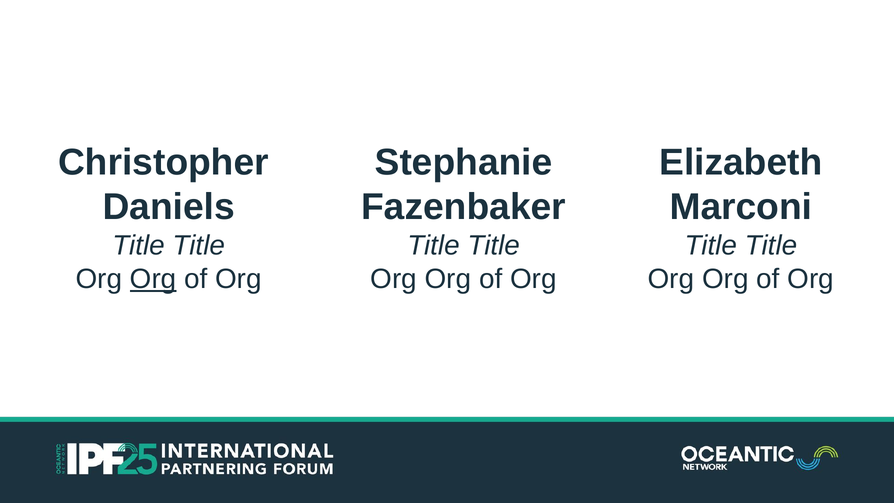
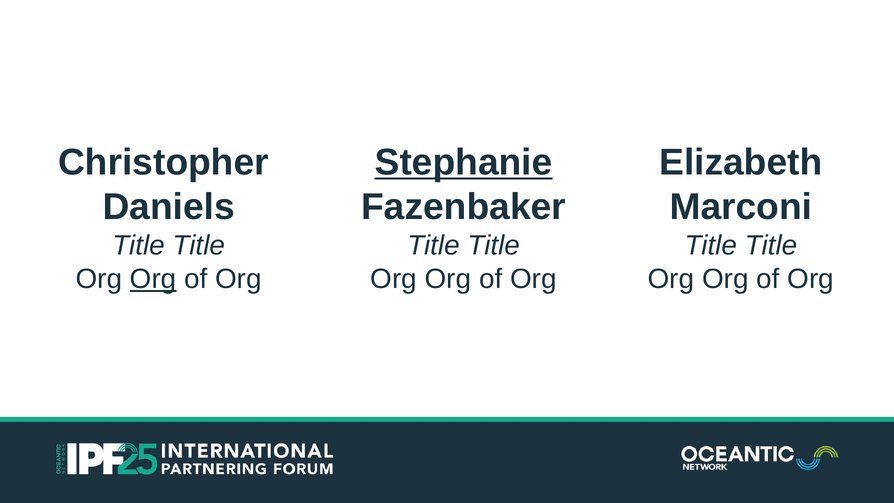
Stephanie underline: none -> present
